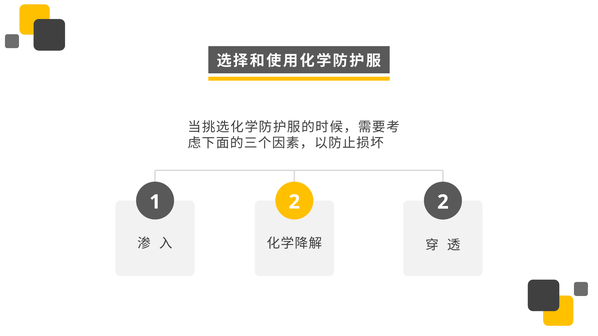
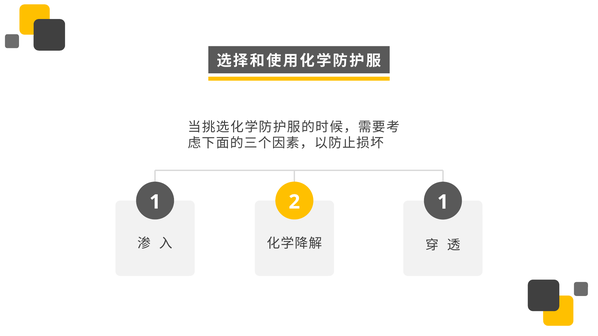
2 2: 2 -> 1
